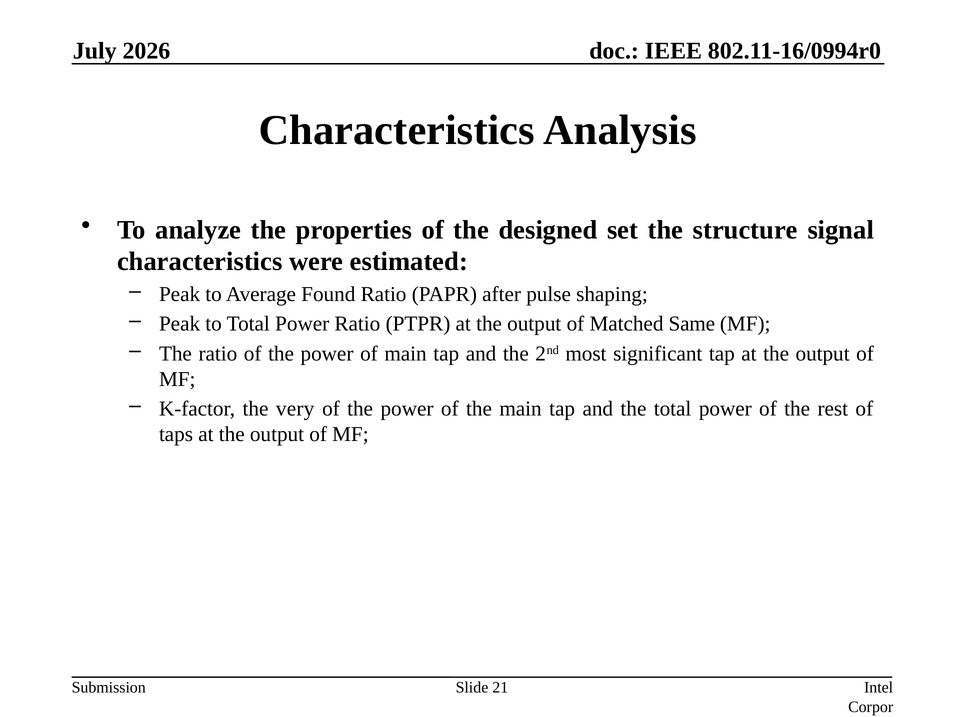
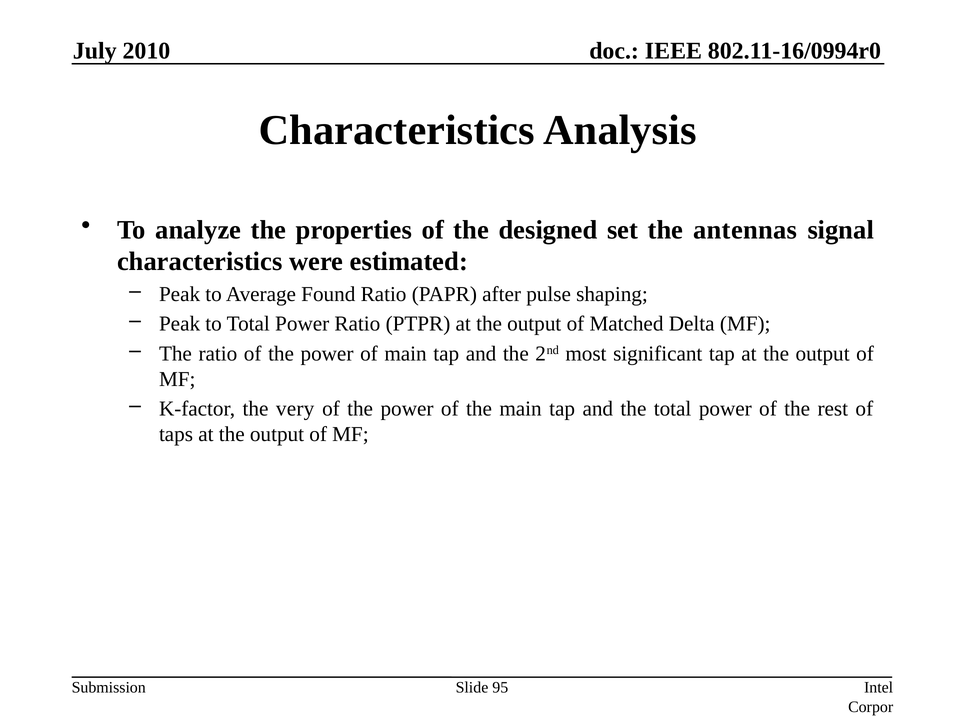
2026: 2026 -> 2010
structure: structure -> antennas
Same: Same -> Delta
21: 21 -> 95
